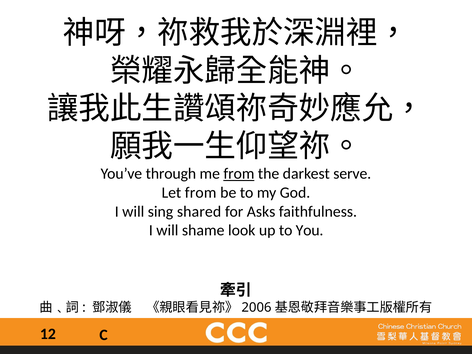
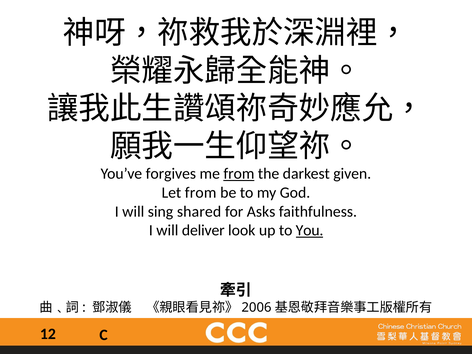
through: through -> forgives
serve: serve -> given
shame: shame -> deliver
You underline: none -> present
